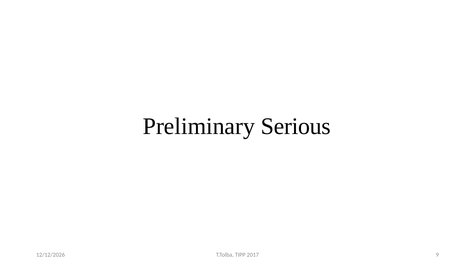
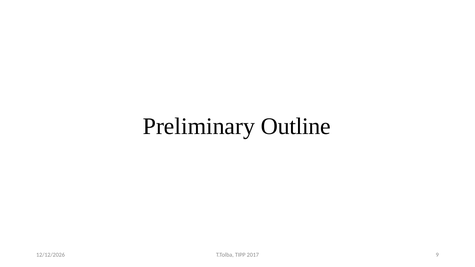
Serious: Serious -> Outline
